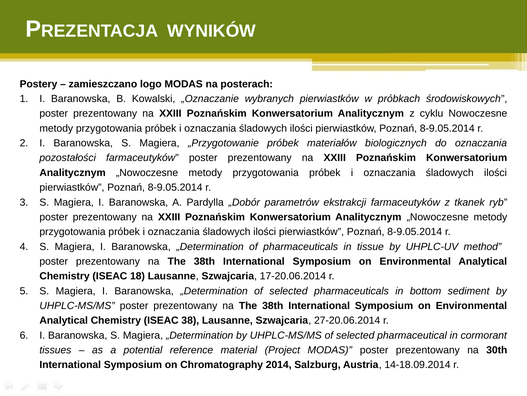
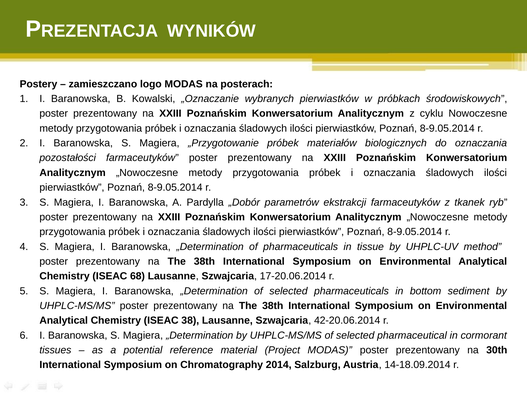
18: 18 -> 68
27-20.06.2014: 27-20.06.2014 -> 42-20.06.2014
